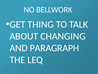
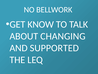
THING: THING -> KNOW
PARAGRAPH: PARAGRAPH -> SUPPORTED
